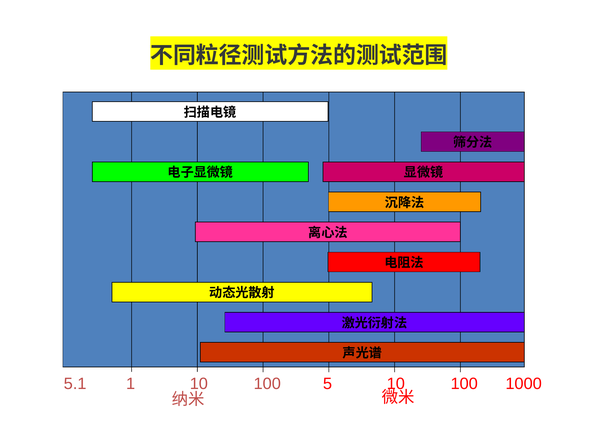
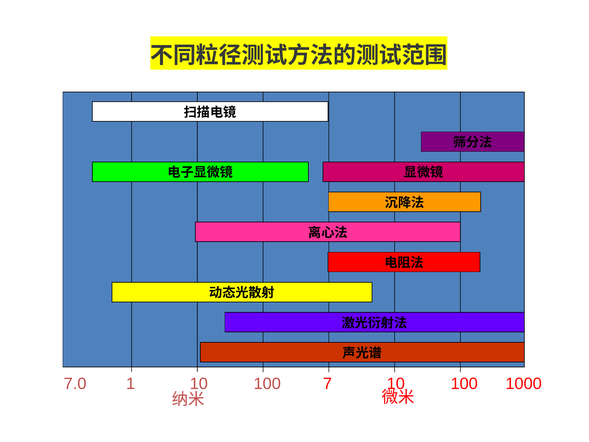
5.1: 5.1 -> 7.0
5: 5 -> 7
